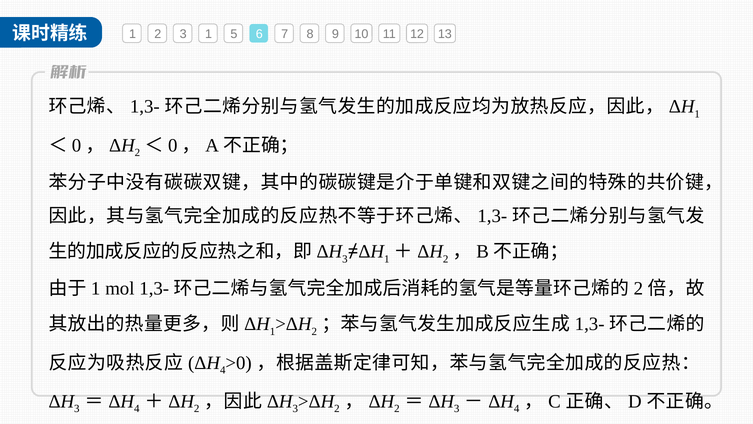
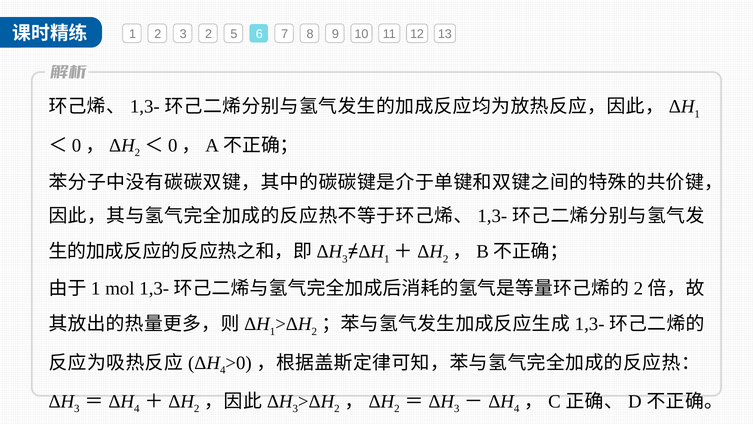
3 1: 1 -> 2
